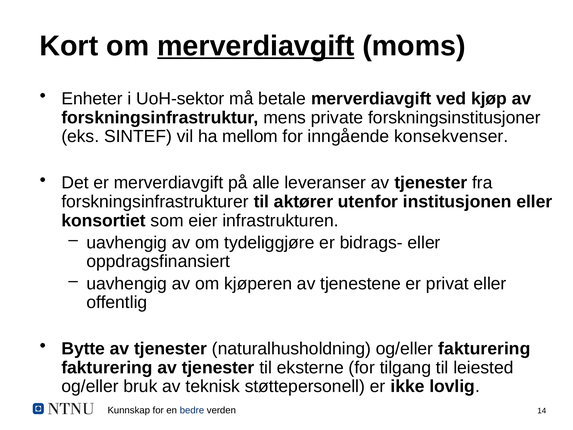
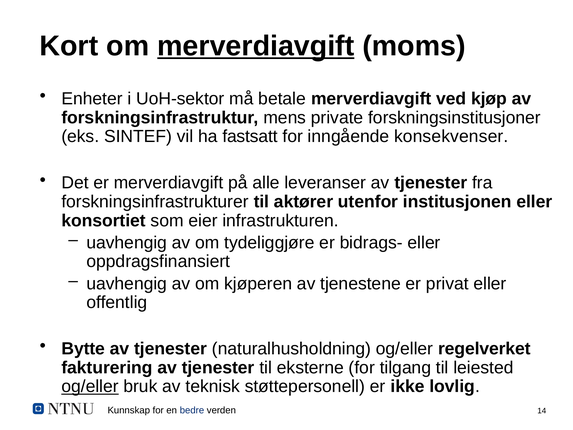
mellom: mellom -> fastsatt
og/eller fakturering: fakturering -> regelverket
og/eller at (90, 386) underline: none -> present
